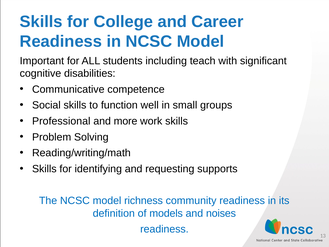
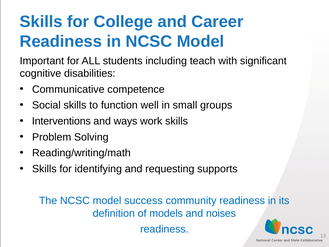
Professional: Professional -> Interventions
more: more -> ways
richness: richness -> success
